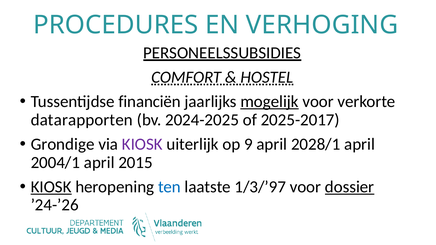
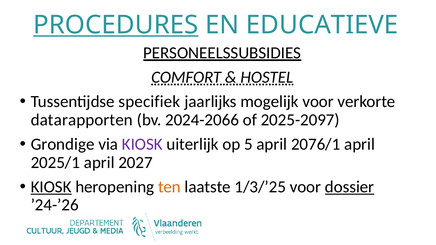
PROCEDURES underline: none -> present
VERHOGING: VERHOGING -> EDUCATIEVE
financiën: financiën -> specifiek
mogelijk underline: present -> none
2024-2025: 2024-2025 -> 2024-2066
2025-2017: 2025-2017 -> 2025-2097
9: 9 -> 5
2028/1: 2028/1 -> 2076/1
2004/1: 2004/1 -> 2025/1
2015: 2015 -> 2027
ten colour: blue -> orange
1/3/’97: 1/3/’97 -> 1/3/’25
